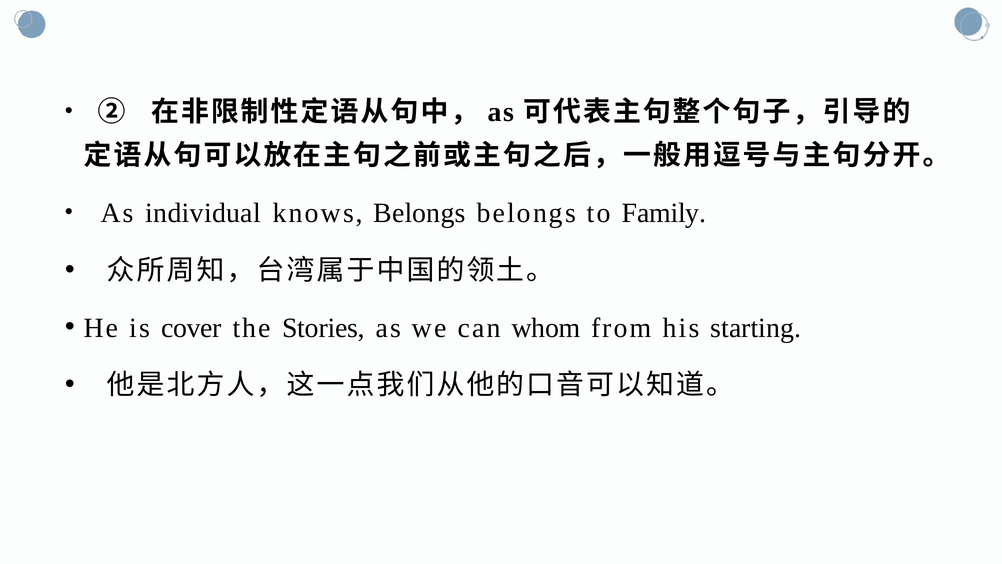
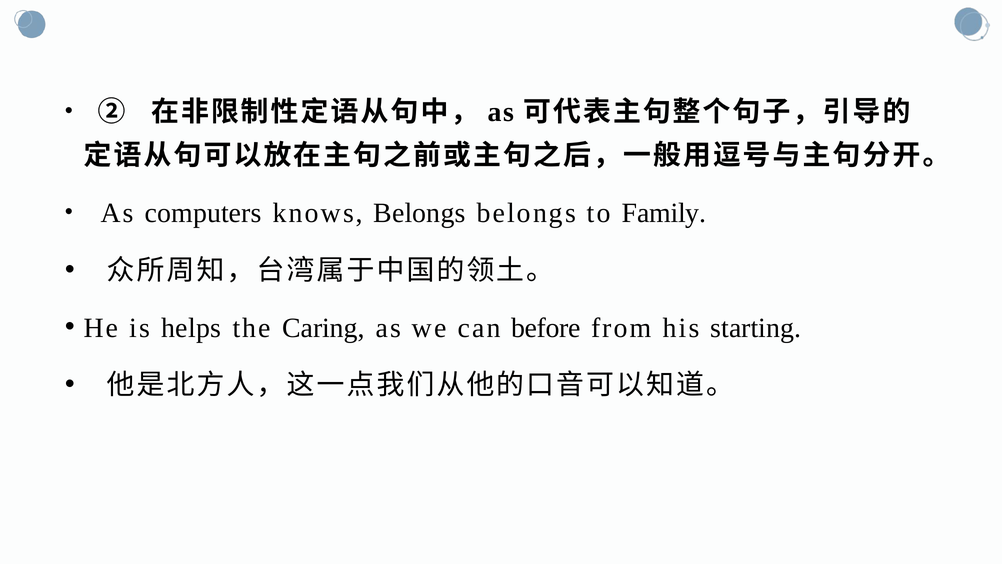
individual: individual -> computers
cover: cover -> helps
Stories: Stories -> Caring
whom: whom -> before
